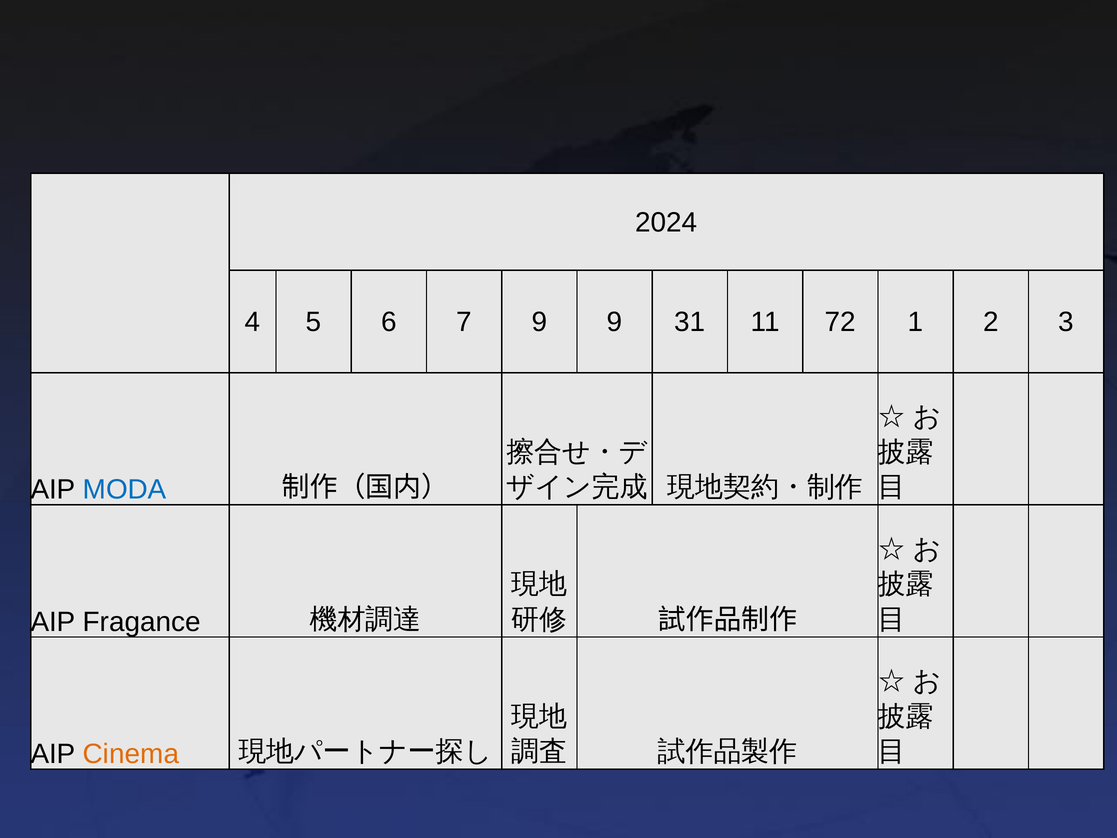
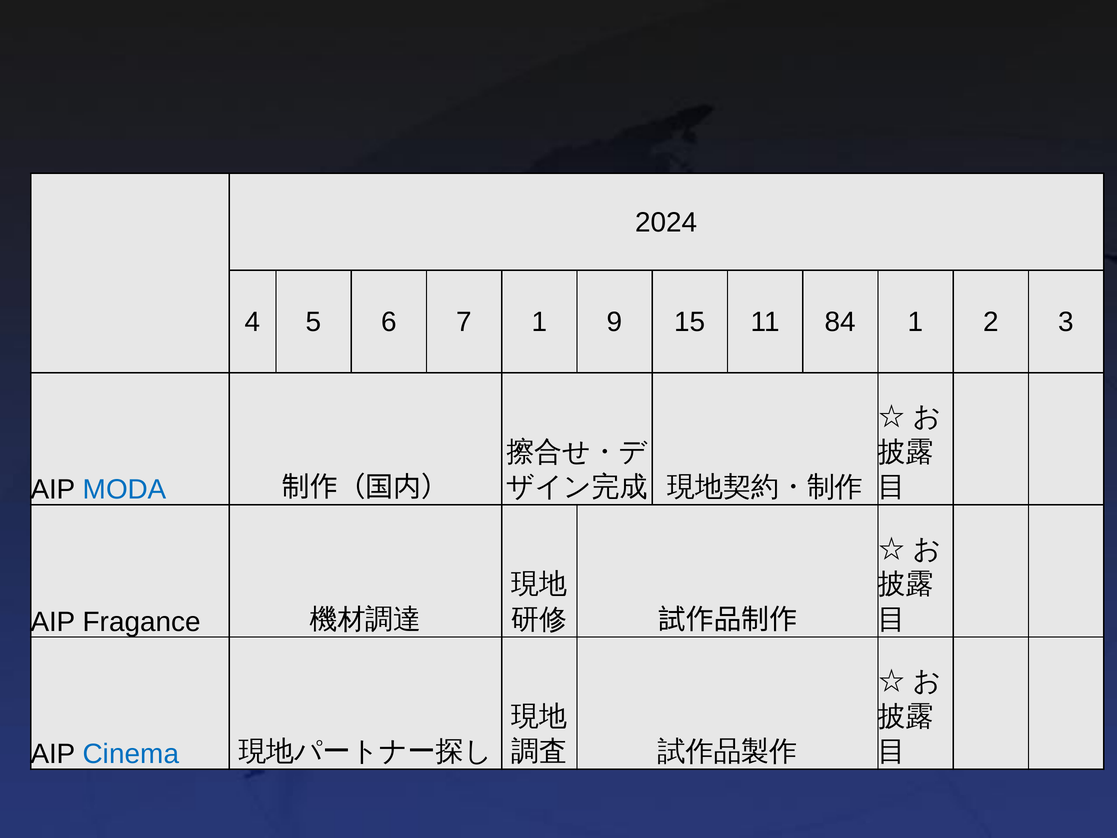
7 9: 9 -> 1
31: 31 -> 15
72: 72 -> 84
Cinema colour: orange -> blue
